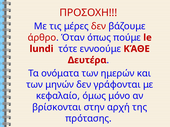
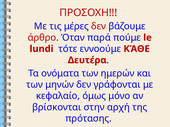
όπως: όπως -> παρά
